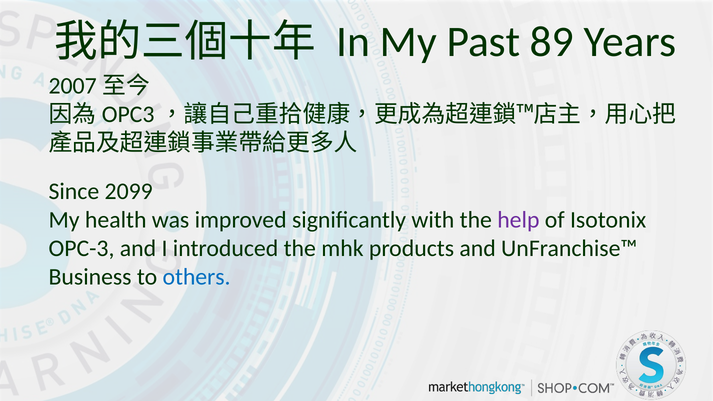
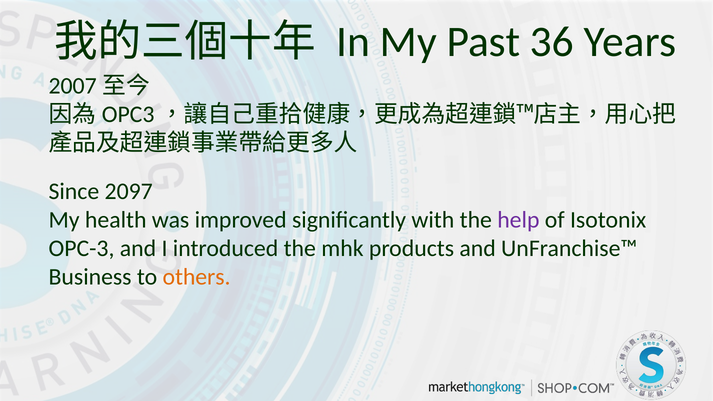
89: 89 -> 36
2099: 2099 -> 2097
others colour: blue -> orange
